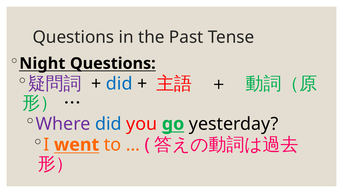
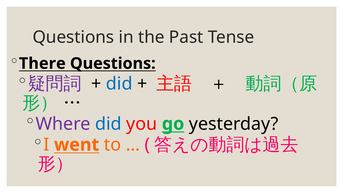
Night: Night -> There
